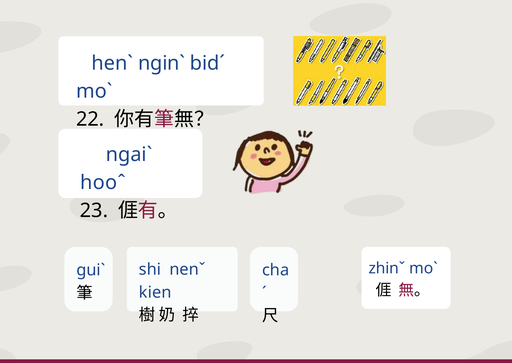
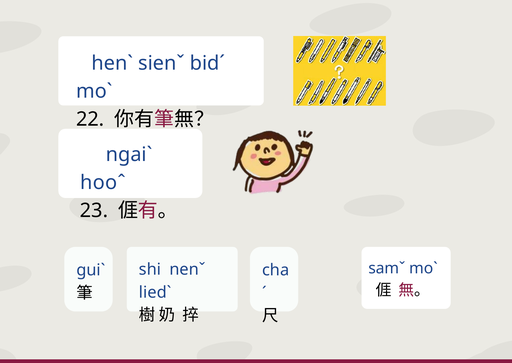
nginˋ: nginˋ -> sienˇ
zhinˇ: zhinˇ -> samˇ
kien: kien -> liedˋ
